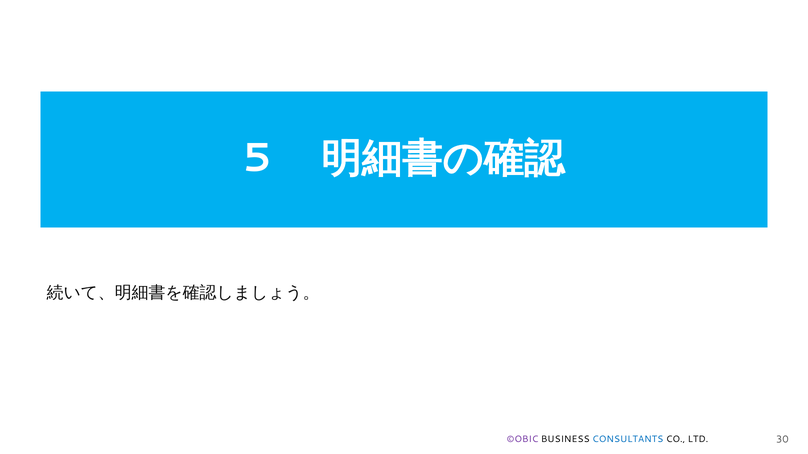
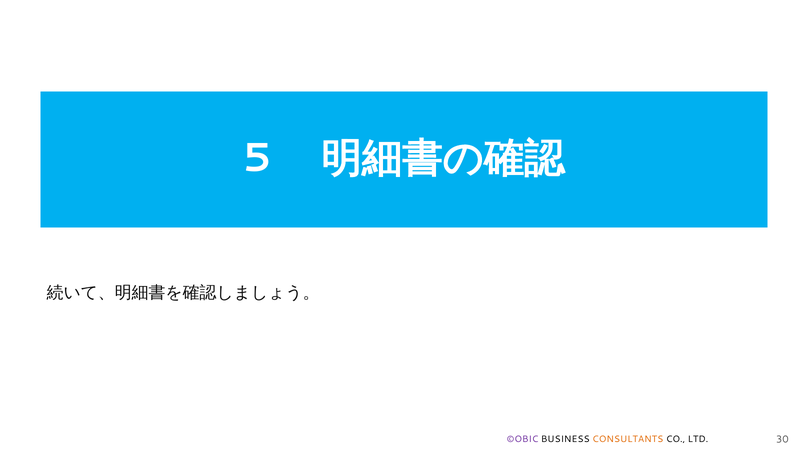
CONSULTANTS colour: blue -> orange
